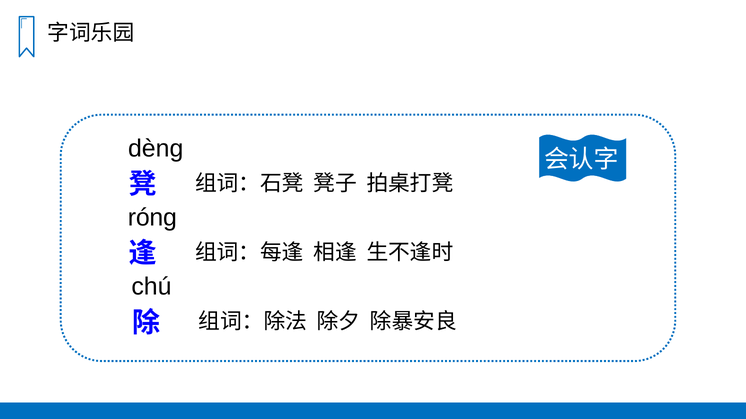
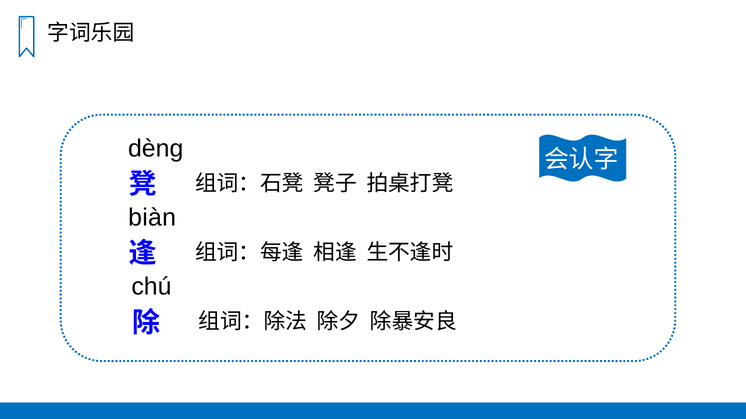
róng: róng -> biàn
